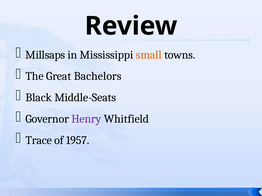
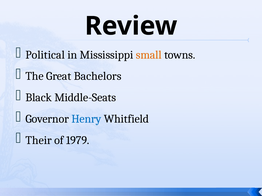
Millsaps: Millsaps -> Political
Henry colour: purple -> blue
Trace: Trace -> Their
1957: 1957 -> 1979
